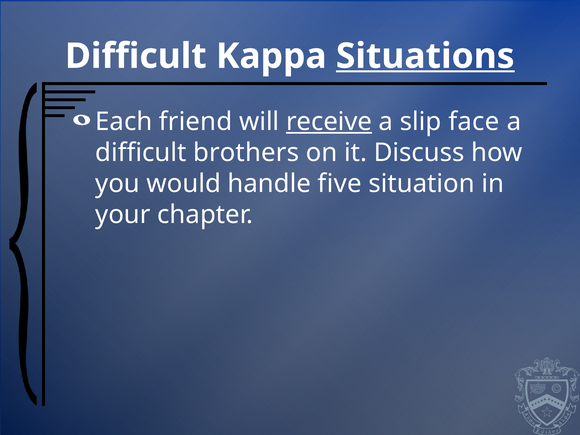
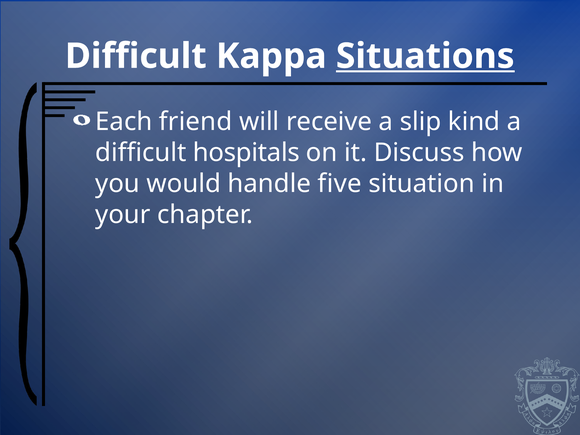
receive underline: present -> none
face: face -> kind
brothers: brothers -> hospitals
